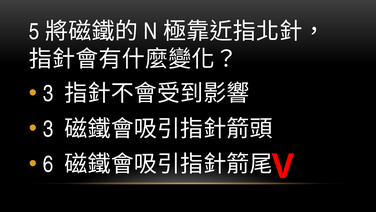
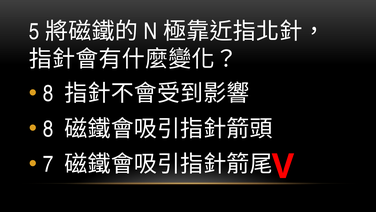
3 at (48, 93): 3 -> 8
3 at (48, 129): 3 -> 8
6: 6 -> 7
